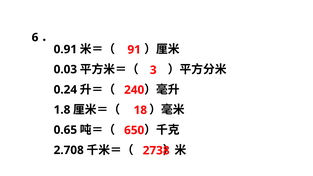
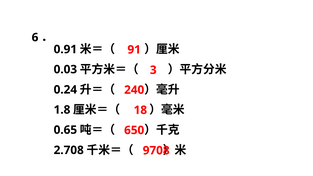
2738: 2738 -> 9708
